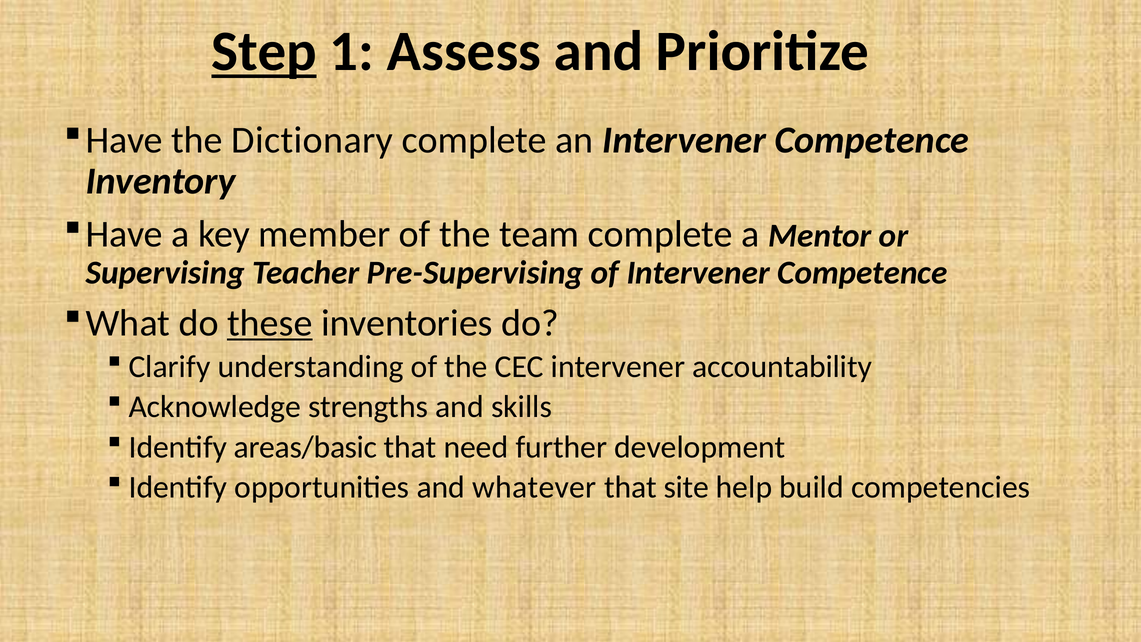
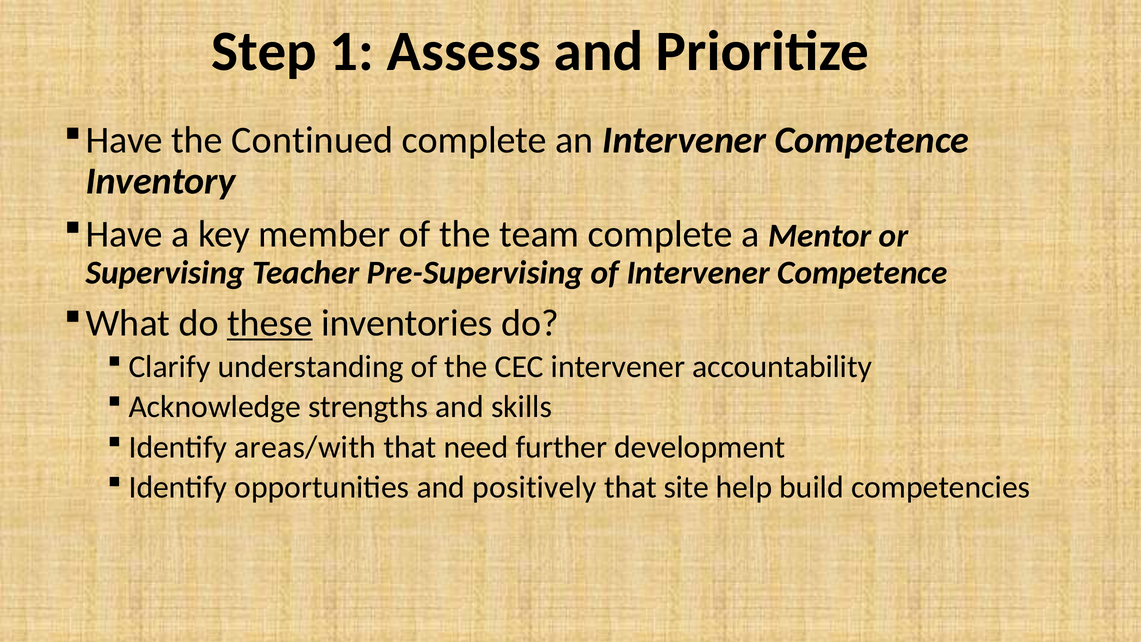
Step underline: present -> none
Dictionary: Dictionary -> Continued
areas/basic: areas/basic -> areas/with
whatever: whatever -> positively
